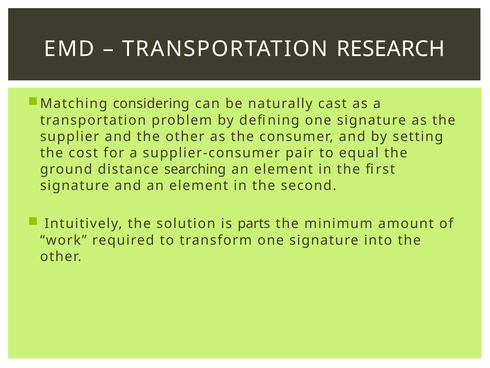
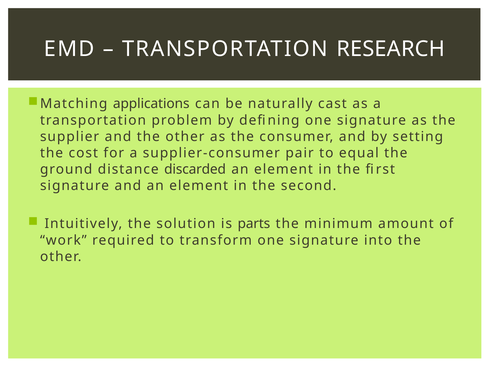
considering: considering -> applications
searching: searching -> discarded
